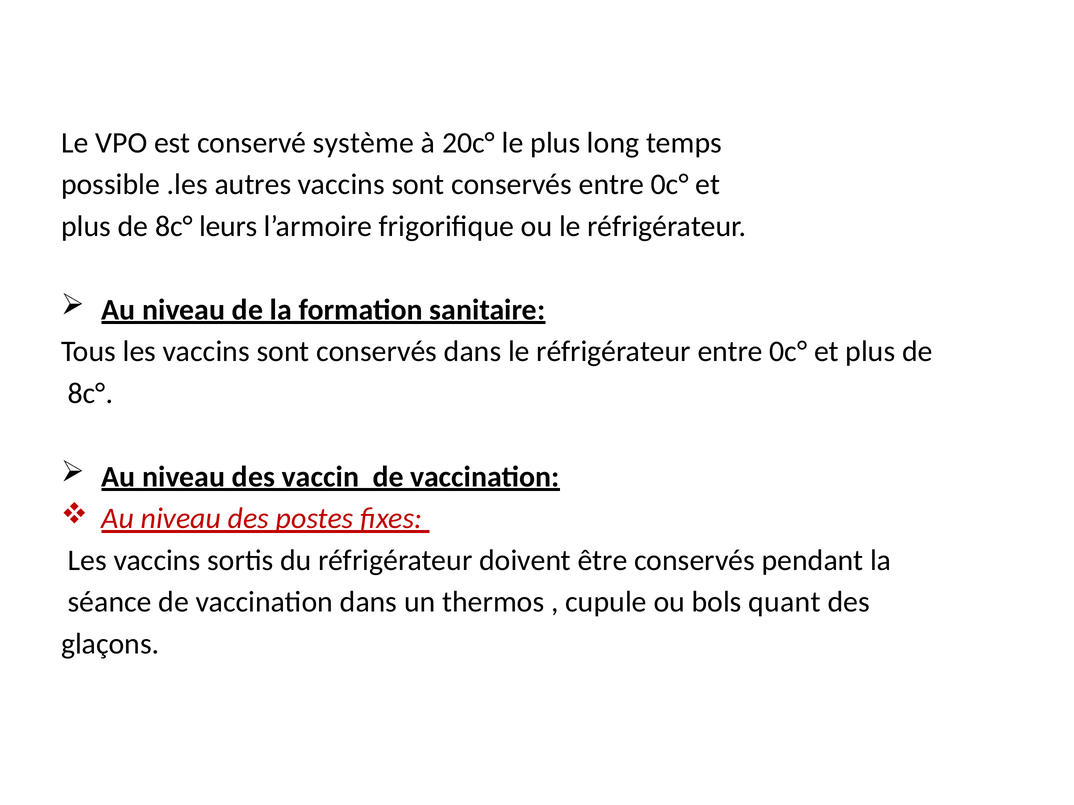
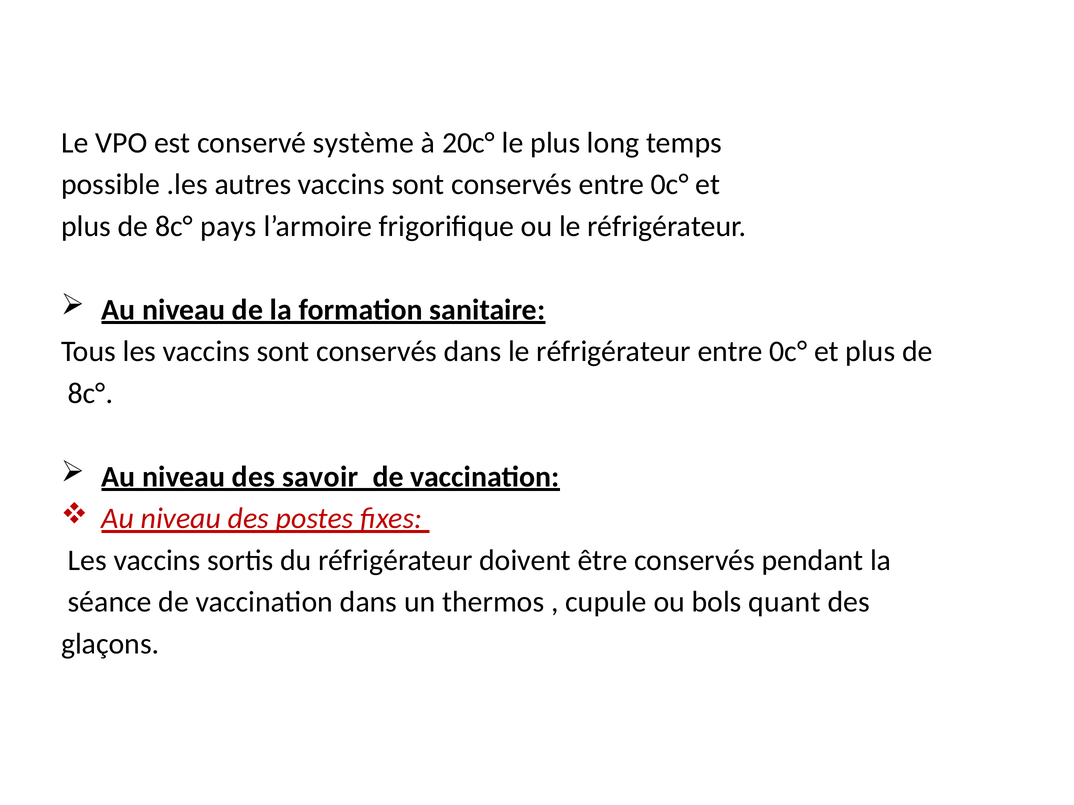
leurs: leurs -> pays
vaccin: vaccin -> savoir
